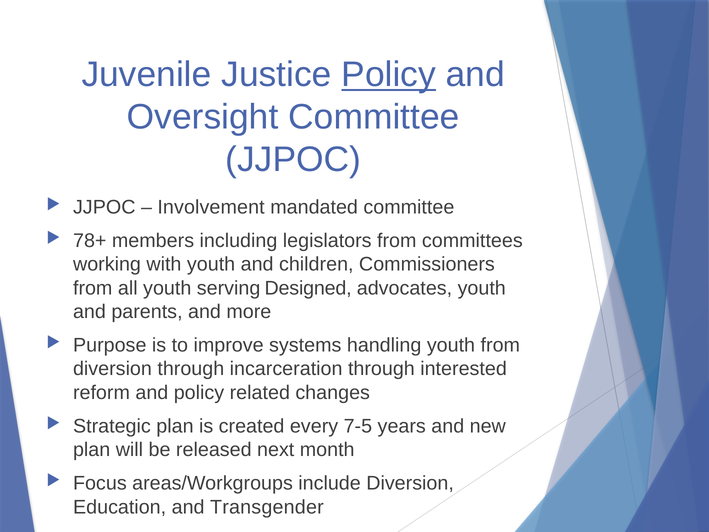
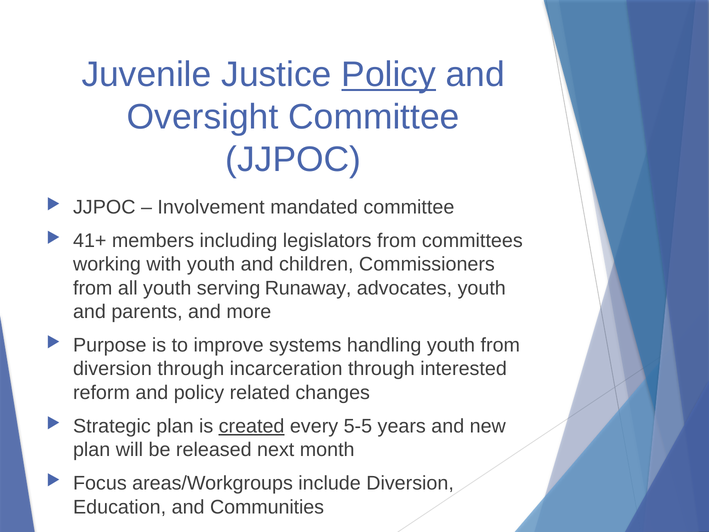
78+: 78+ -> 41+
Designed: Designed -> Runaway
created underline: none -> present
7-5: 7-5 -> 5-5
Transgender: Transgender -> Communities
